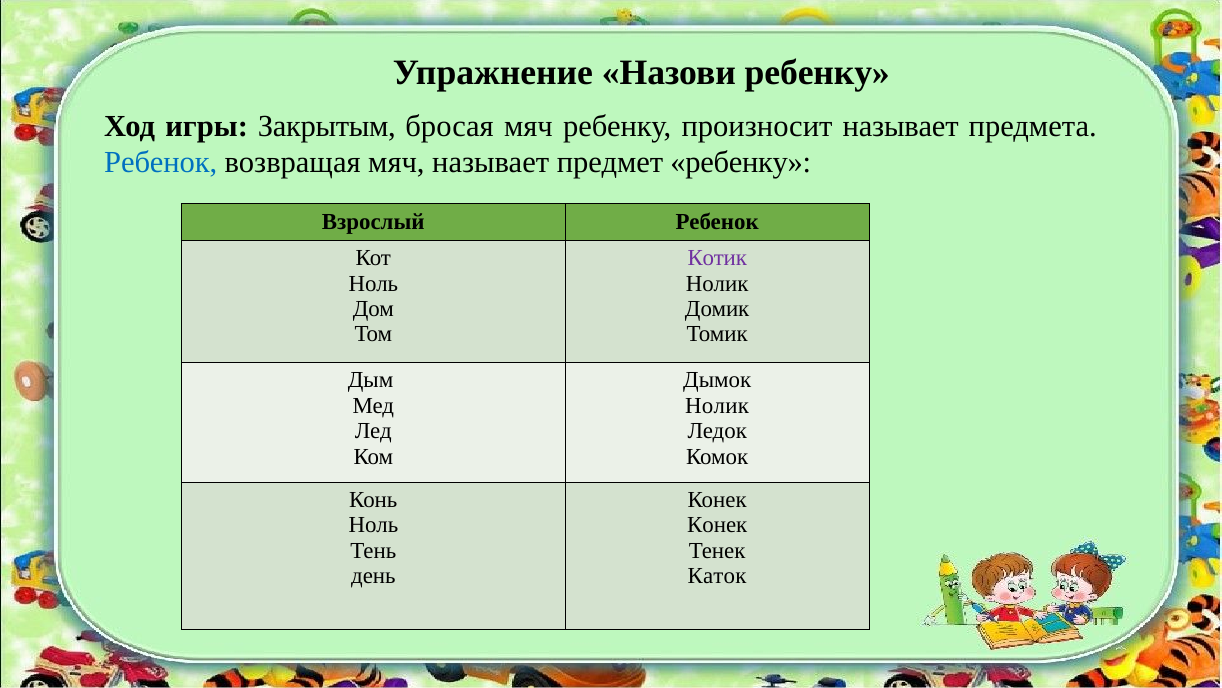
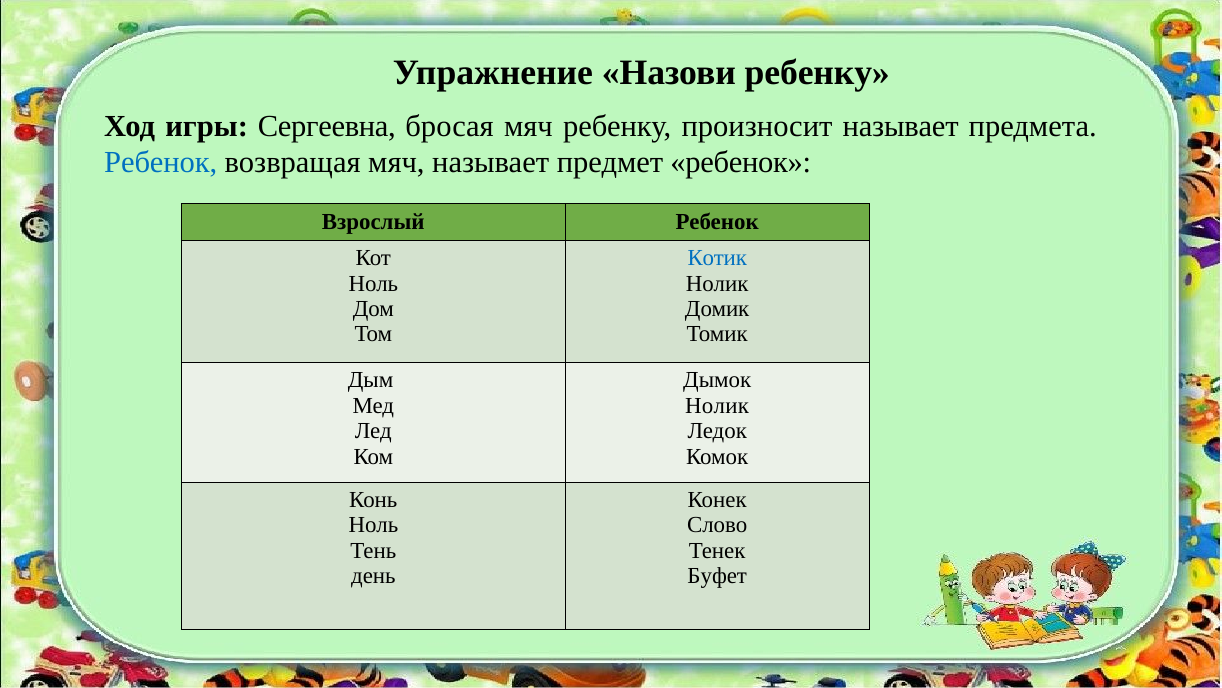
Закрытым: Закрытым -> Сергеевна
предмет ребенку: ребенку -> ребенок
Котик colour: purple -> blue
Конек at (717, 525): Конек -> Слово
Каток: Каток -> Буфет
